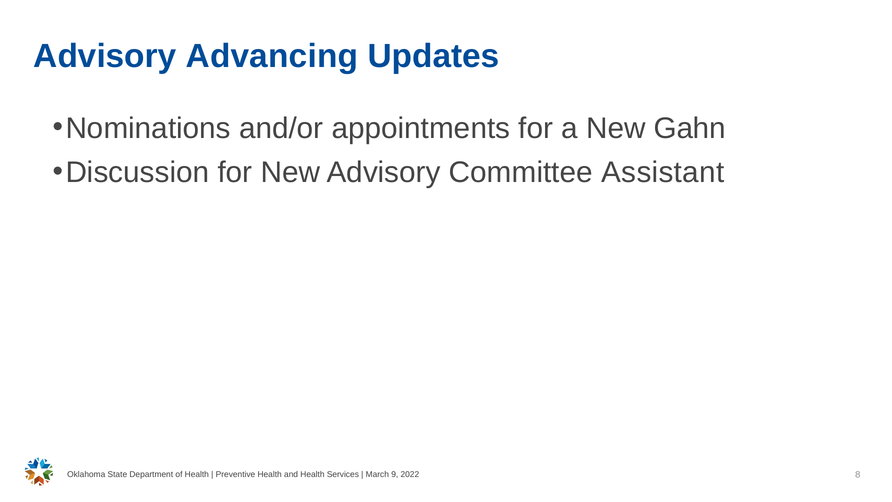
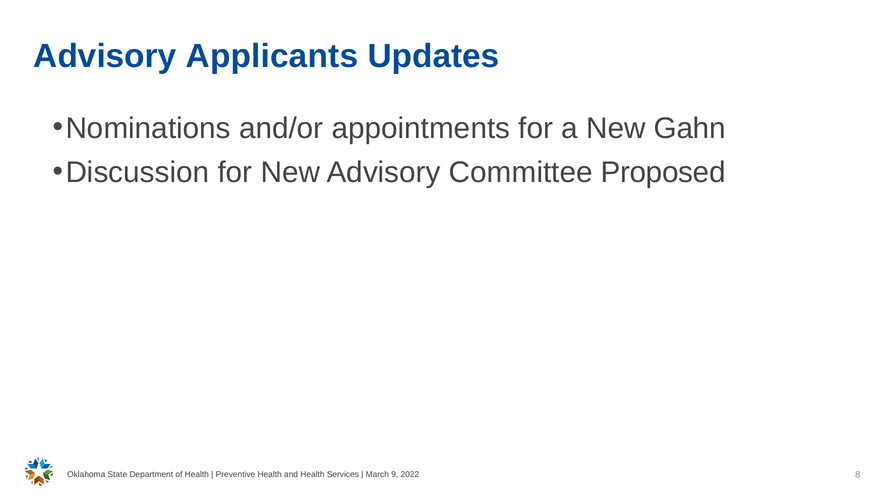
Advancing: Advancing -> Applicants
Assistant: Assistant -> Proposed
